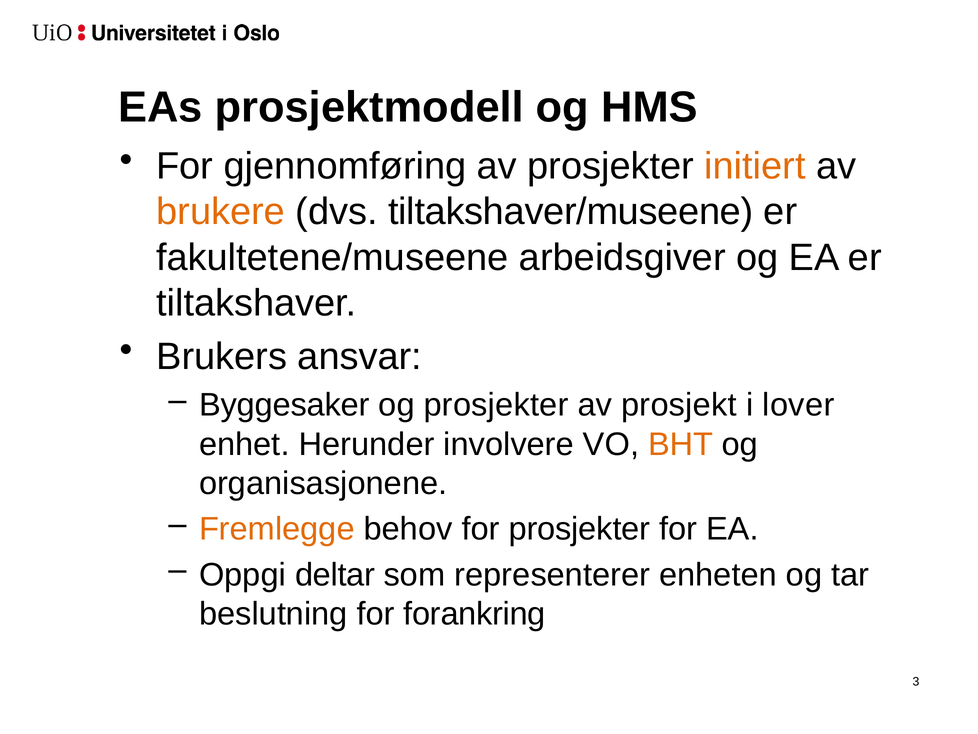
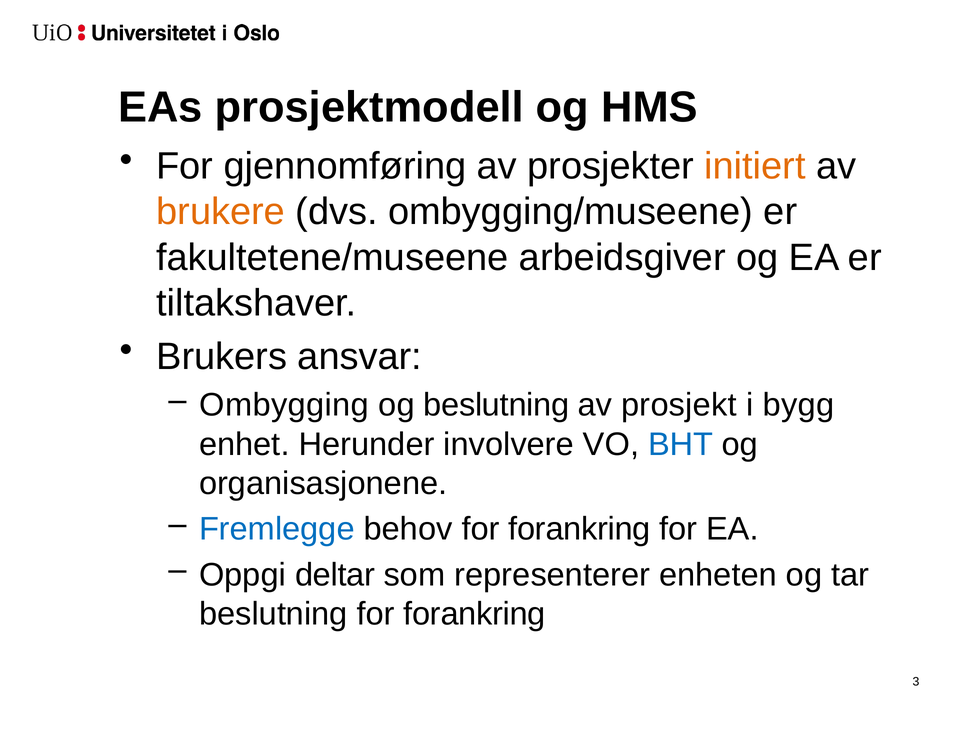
tiltakshaver/museene: tiltakshaver/museene -> ombygging/museene
Byggesaker: Byggesaker -> Ombygging
og prosjekter: prosjekter -> beslutning
lover: lover -> bygg
BHT colour: orange -> blue
Fremlegge colour: orange -> blue
behov for prosjekter: prosjekter -> forankring
